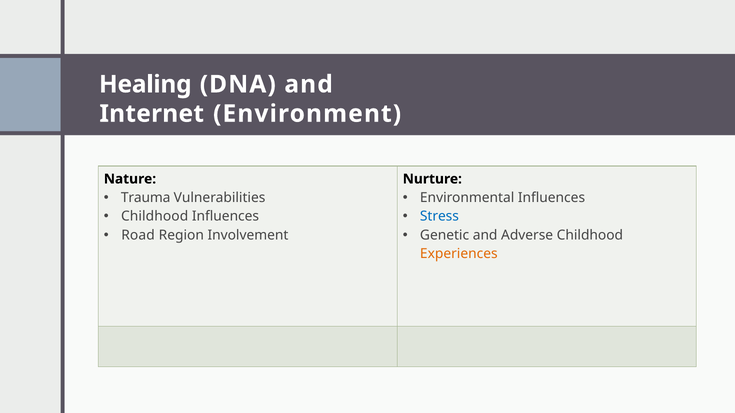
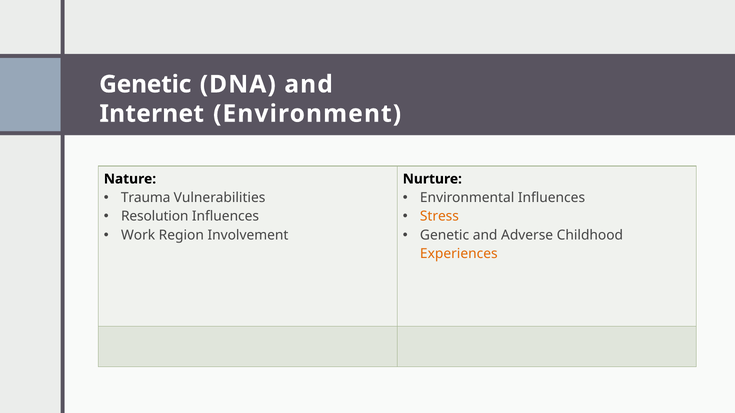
Healing at (145, 84): Healing -> Genetic
Childhood at (155, 217): Childhood -> Resolution
Stress colour: blue -> orange
Road: Road -> Work
